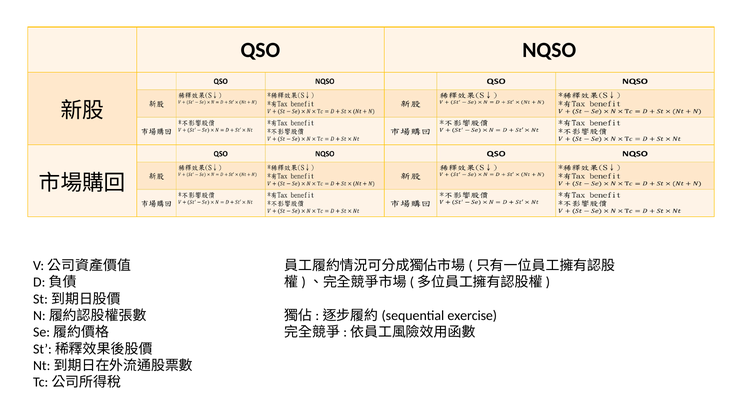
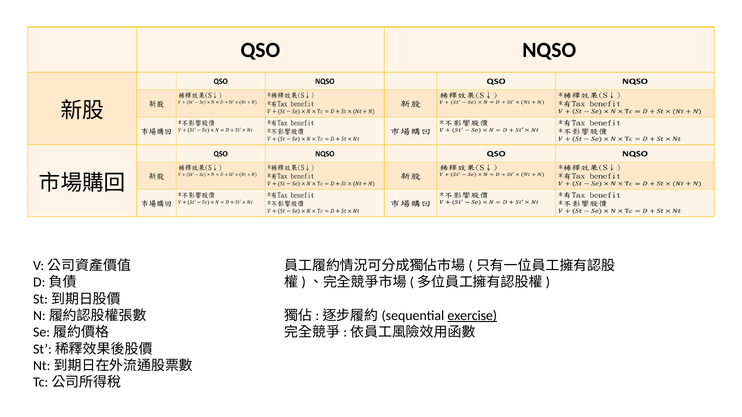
exercise underline: none -> present
